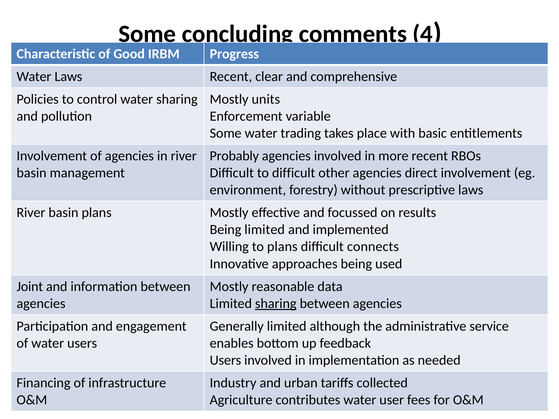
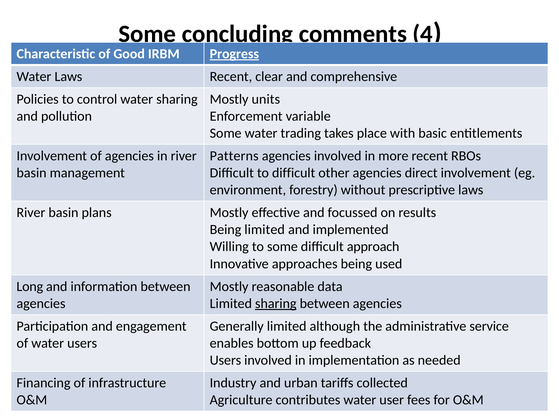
Progress underline: none -> present
Probably: Probably -> Patterns
to plans: plans -> some
connects: connects -> approach
Joint: Joint -> Long
